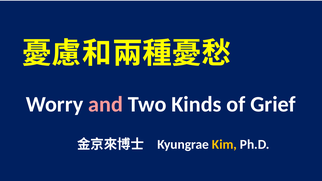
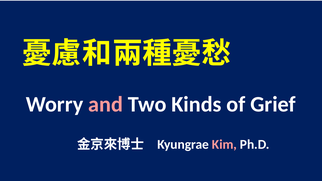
Kim colour: yellow -> pink
